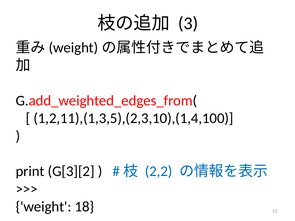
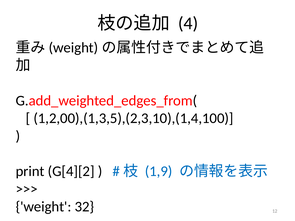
3: 3 -> 4
1,2,11),(1,3,5),(2,3,10),(1,4,100: 1,2,11),(1,3,5),(2,3,10),(1,4,100 -> 1,2,00),(1,3,5),(2,3,10),(1,4,100
G[3][2: G[3][2 -> G[4][2
2,2: 2,2 -> 1,9
18: 18 -> 32
